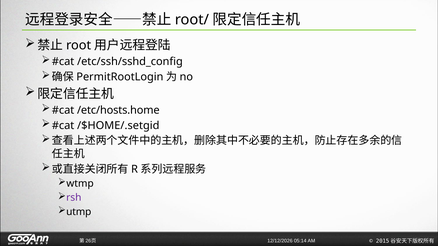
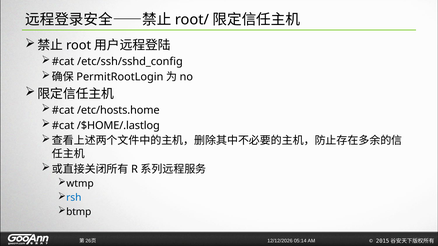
/$HOME/.setgid: /$HOME/.setgid -> /$HOME/.lastlog
rsh colour: purple -> blue
utmp: utmp -> btmp
